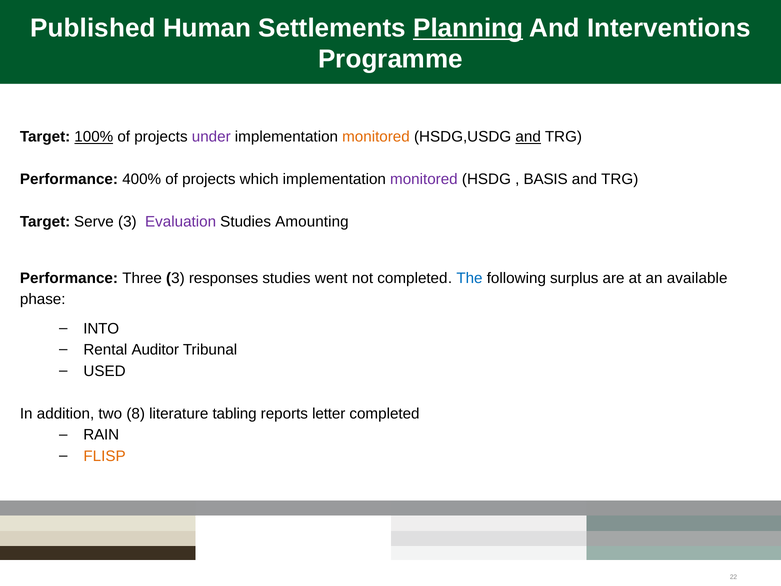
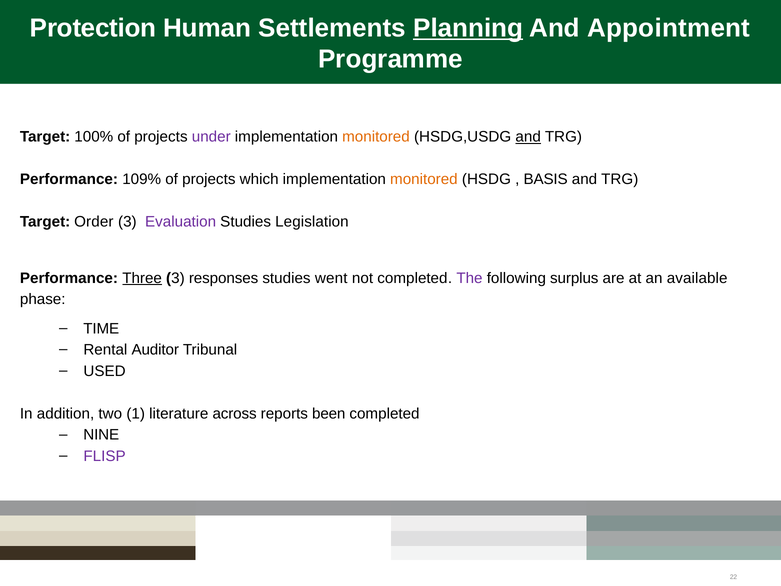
Published: Published -> Protection
Interventions: Interventions -> Appointment
100% underline: present -> none
400%: 400% -> 109%
monitored at (424, 179) colour: purple -> orange
Serve: Serve -> Order
Amounting: Amounting -> Legislation
Three underline: none -> present
The colour: blue -> purple
INTO: INTO -> TIME
8: 8 -> 1
tabling: tabling -> across
letter: letter -> been
RAIN: RAIN -> NINE
FLISP colour: orange -> purple
